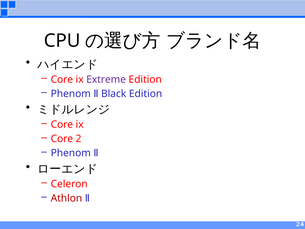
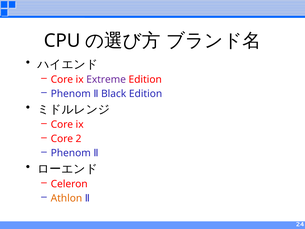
Athlon colour: red -> orange
